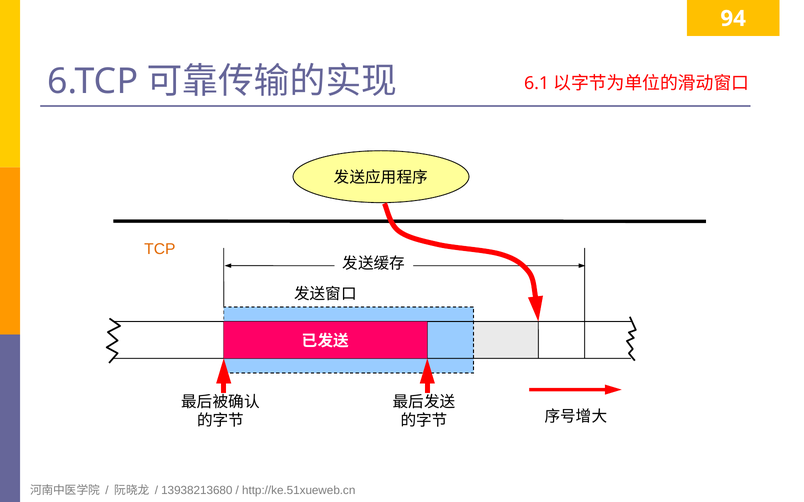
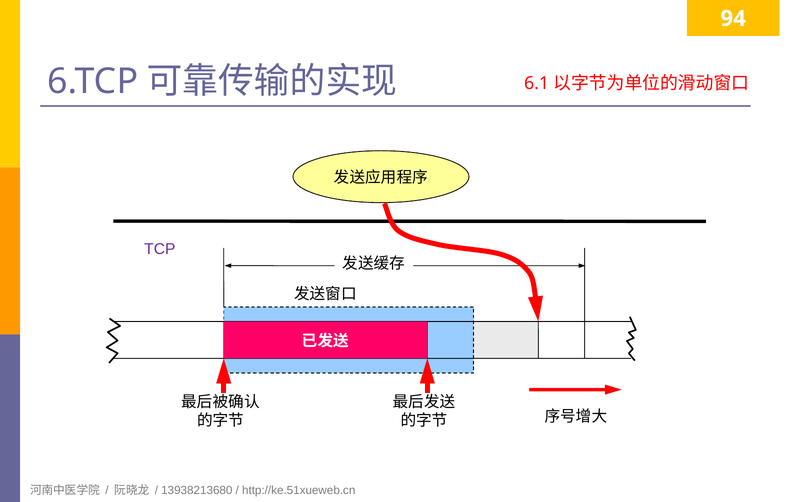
TCP colour: orange -> purple
